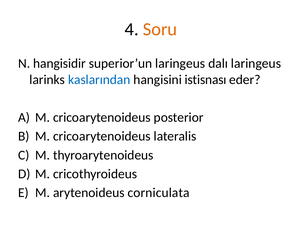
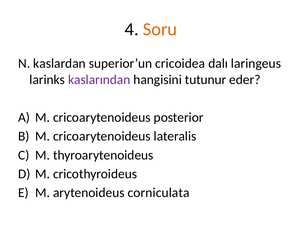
hangisidir: hangisidir -> kaslardan
superior’un laringeus: laringeus -> cricoidea
kaslarından colour: blue -> purple
istisnası: istisnası -> tutunur
